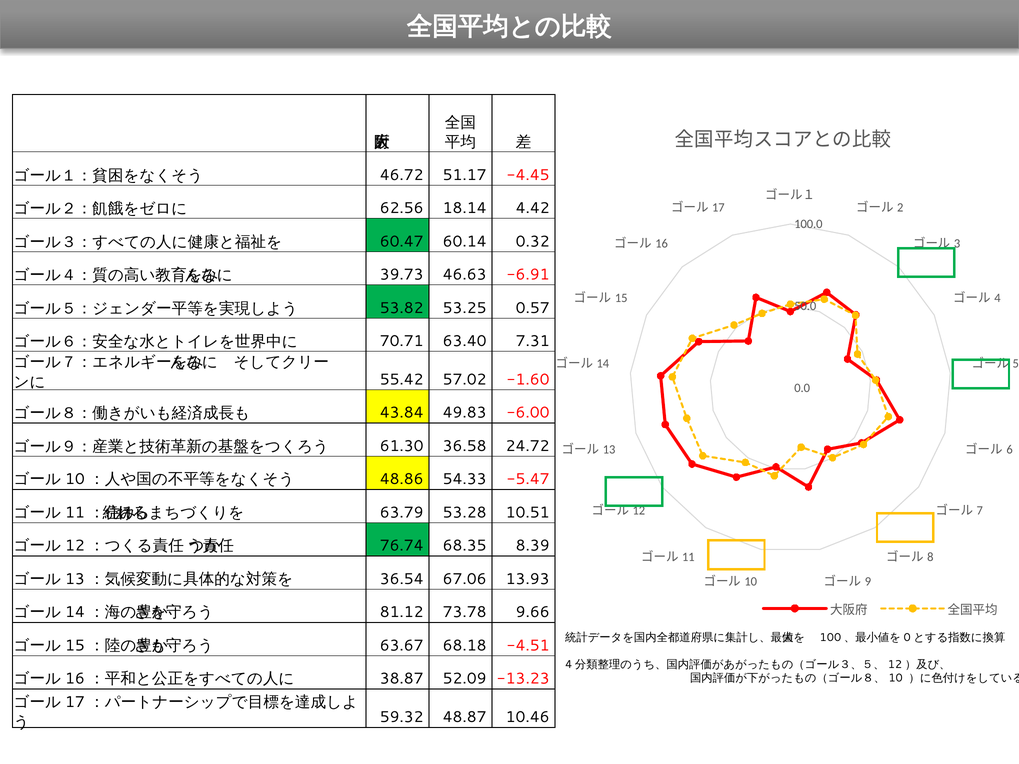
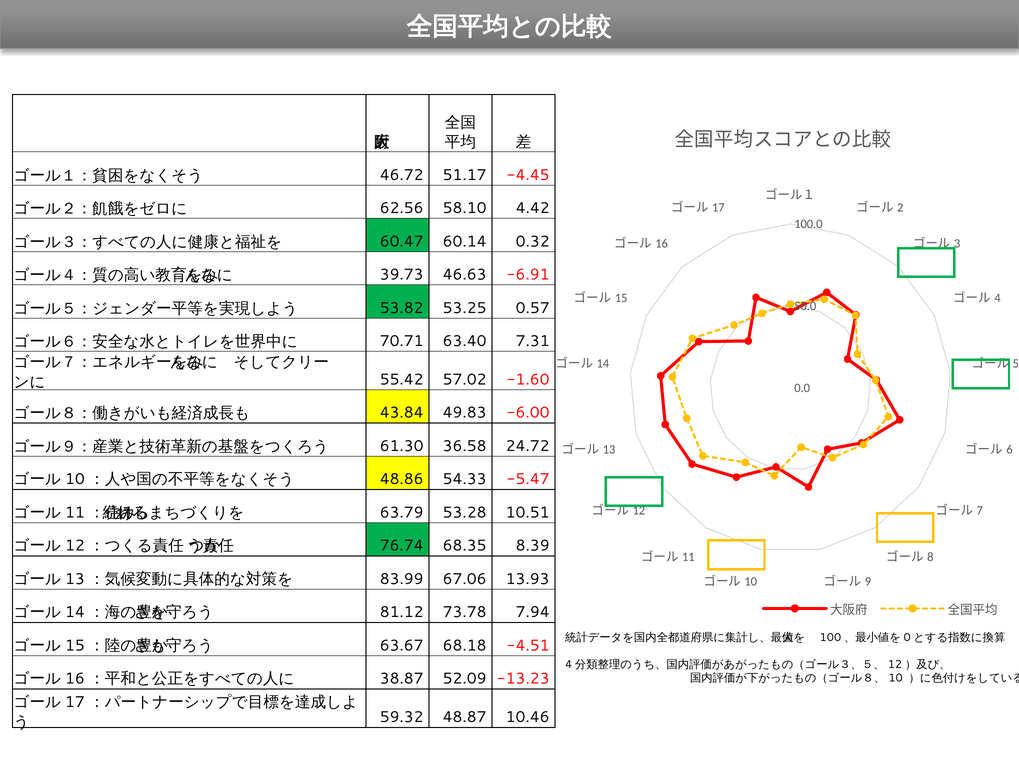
18.14: 18.14 -> 58.10
36.54: 36.54 -> 83.99
9.66: 9.66 -> 7.94
